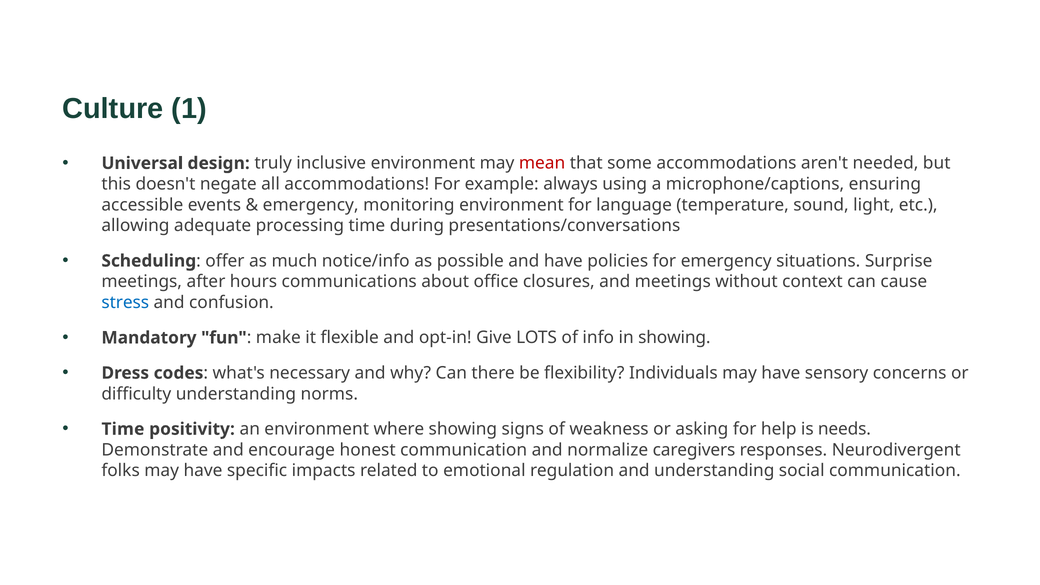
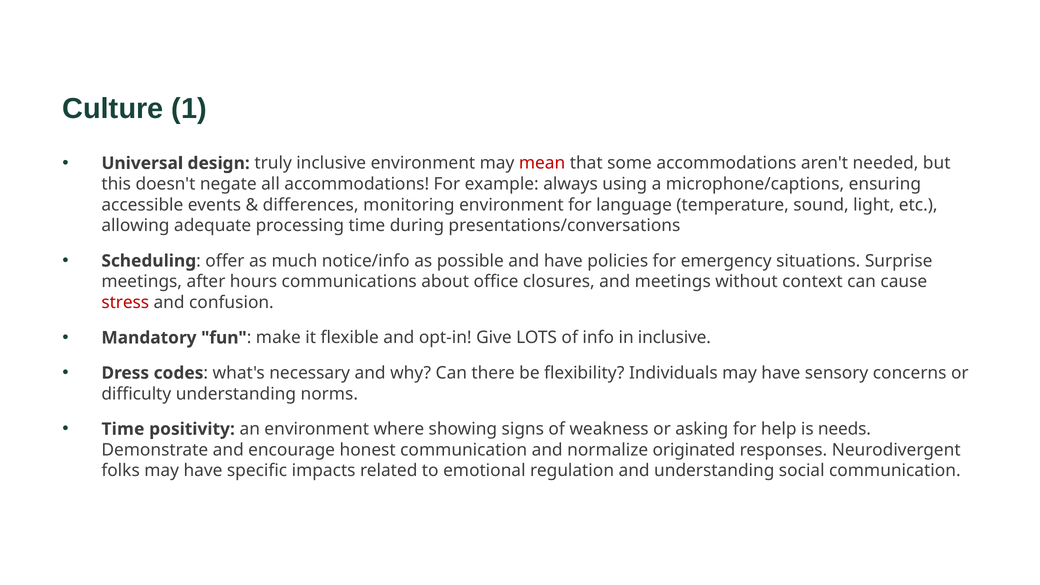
emergency at (311, 205): emergency -> differences
stress colour: blue -> red
in showing: showing -> inclusive
caregivers: caregivers -> originated
